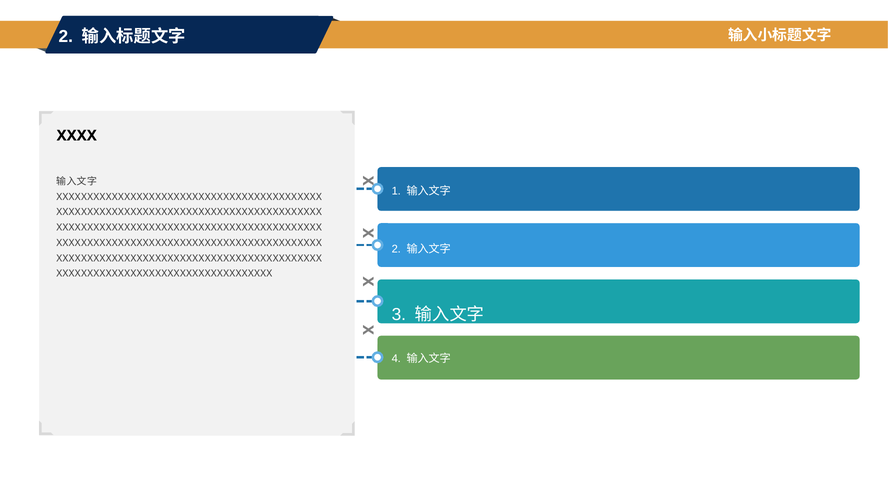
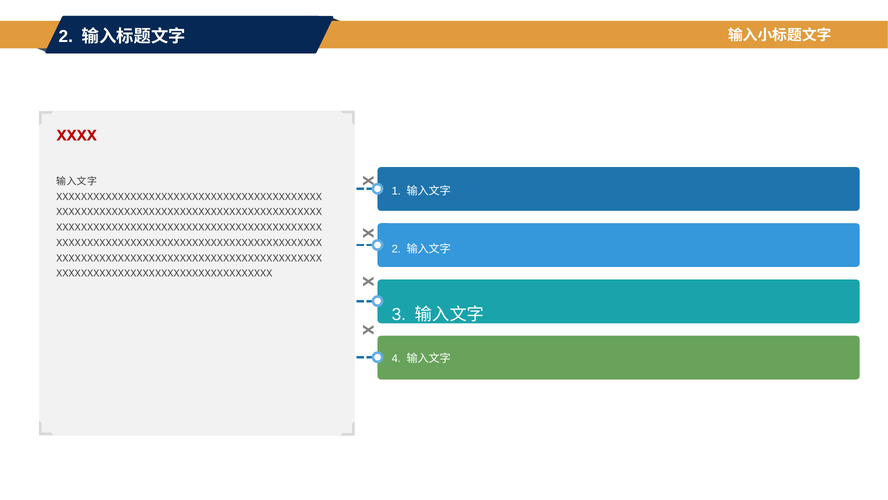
XXXX colour: black -> red
